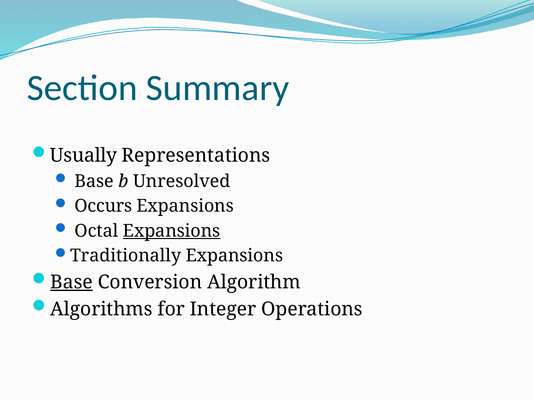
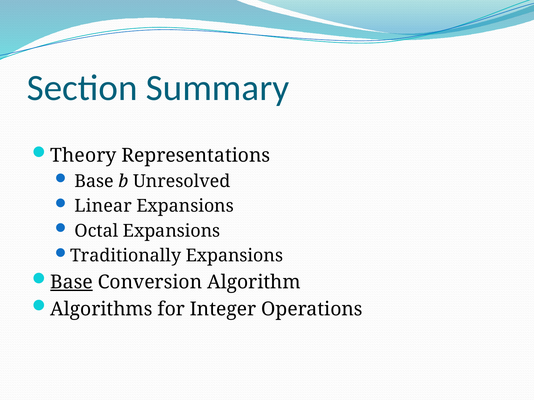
Usually: Usually -> Theory
Occurs: Occurs -> Linear
Expansions at (172, 231) underline: present -> none
